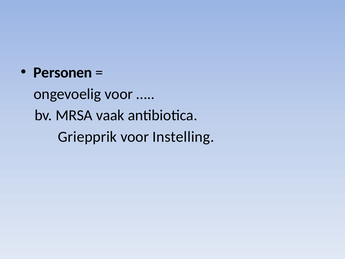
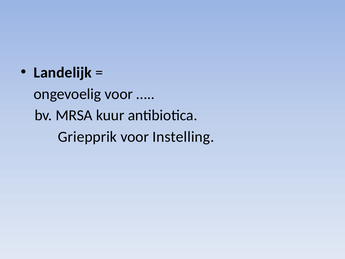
Personen: Personen -> Landelijk
vaak: vaak -> kuur
